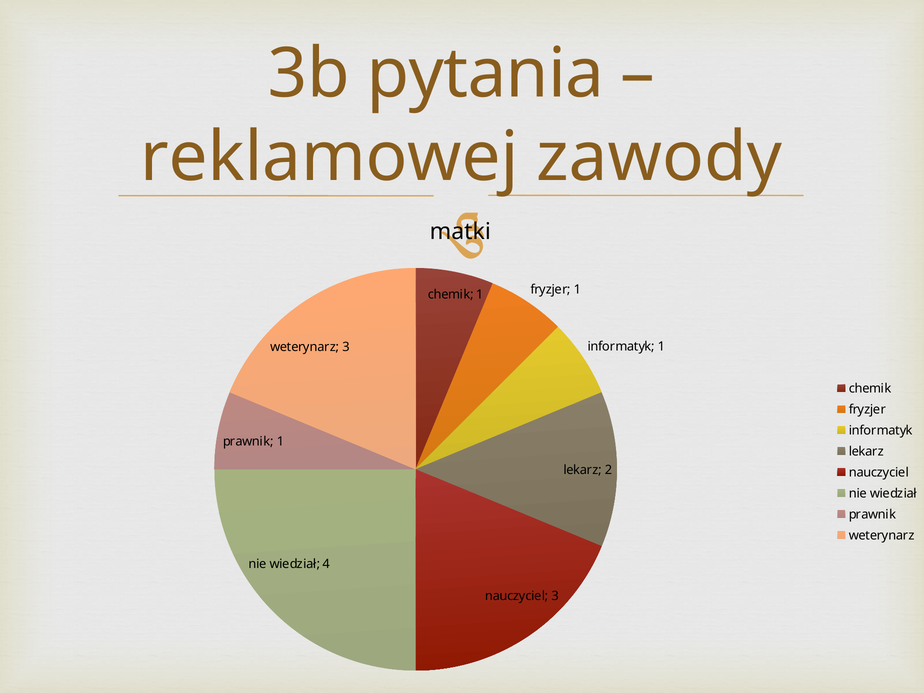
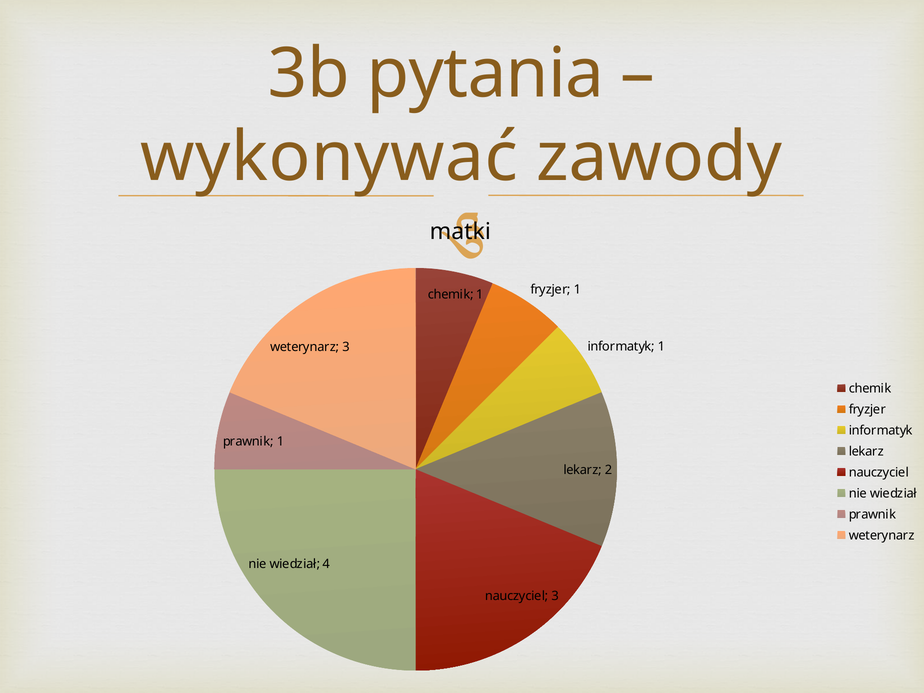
reklamowej: reklamowej -> wykonywać
